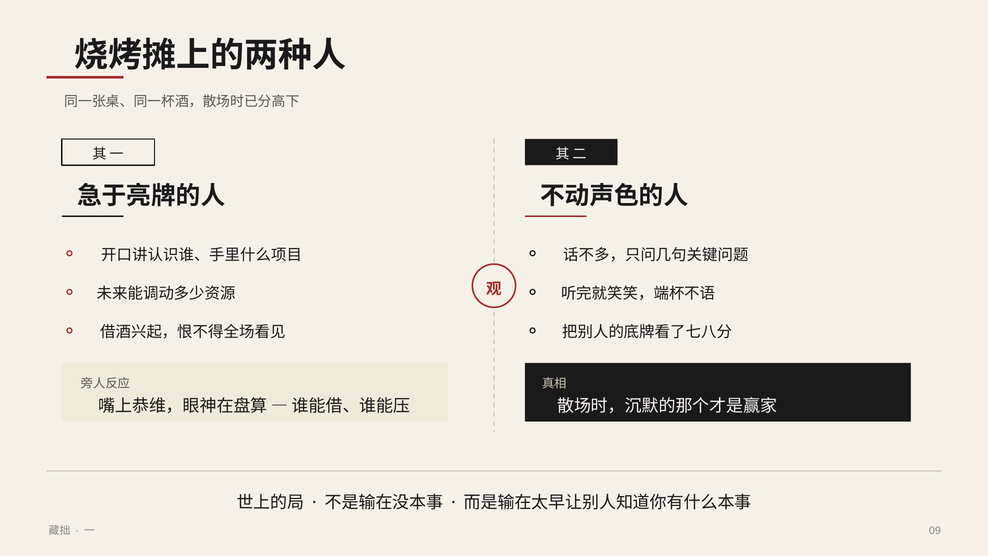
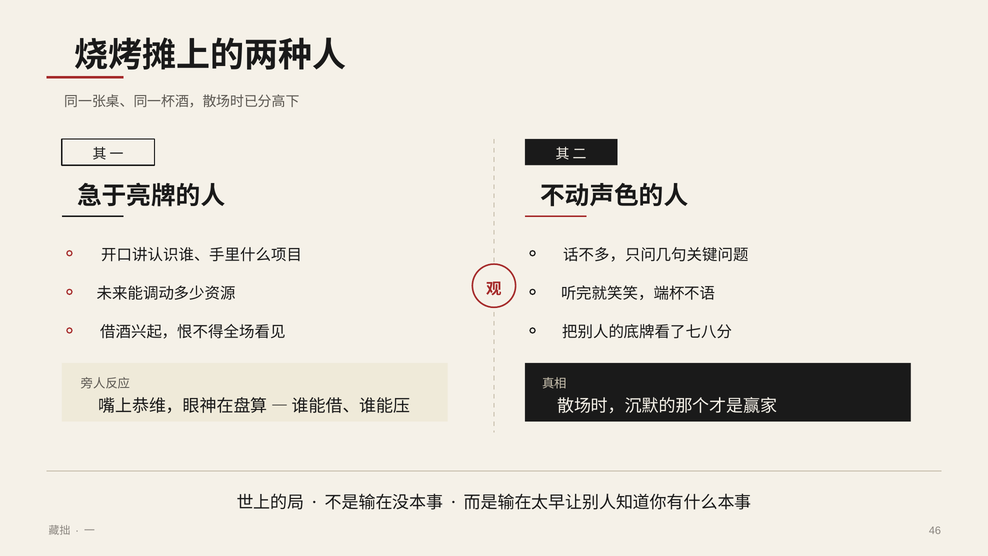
09: 09 -> 46
